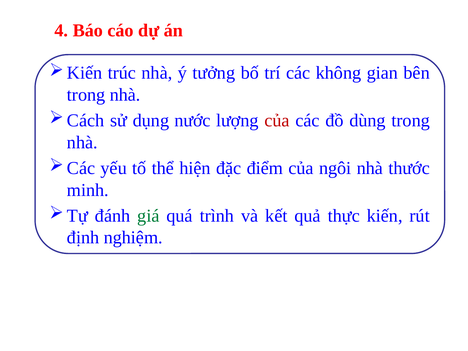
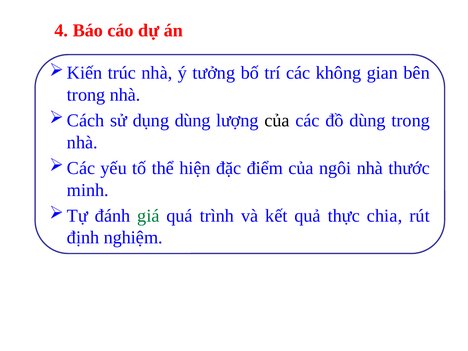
dụng nước: nước -> dùng
của at (277, 121) colour: red -> black
kiến: kiến -> chia
